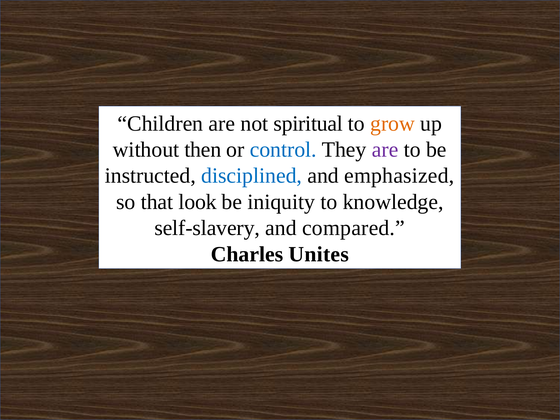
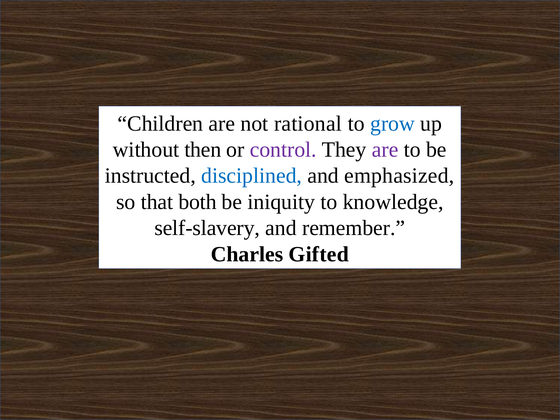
spiritual: spiritual -> rational
grow colour: orange -> blue
control colour: blue -> purple
look: look -> both
compared: compared -> remember
Unites: Unites -> Gifted
